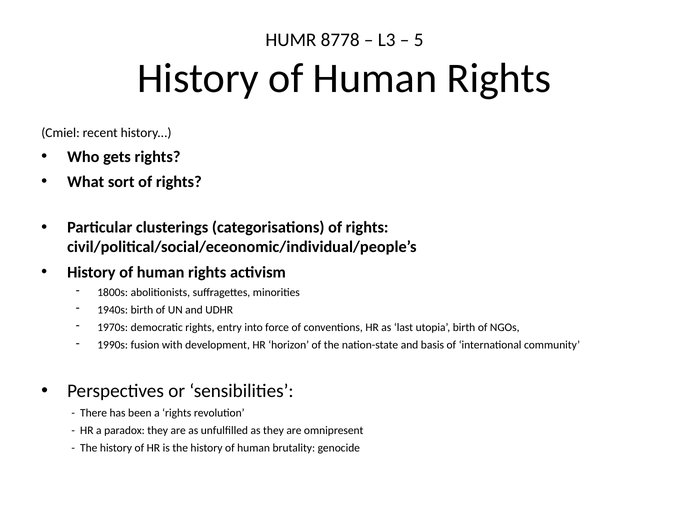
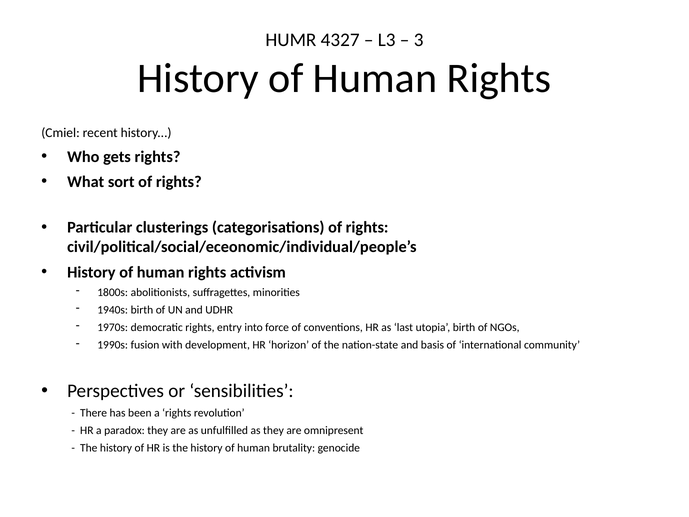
8778: 8778 -> 4327
5: 5 -> 3
